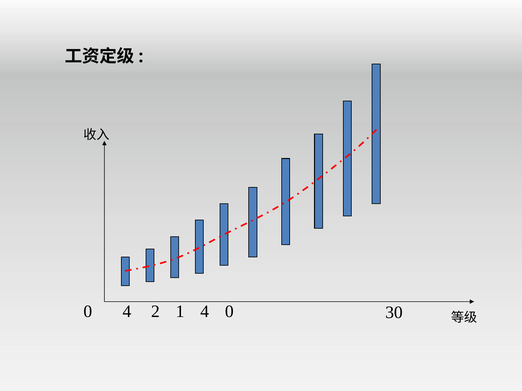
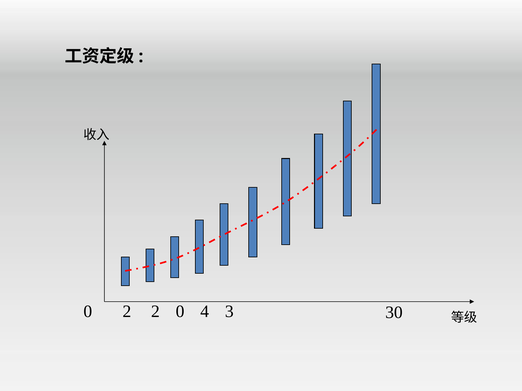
0 4: 4 -> 2
2 1: 1 -> 0
4 0: 0 -> 3
